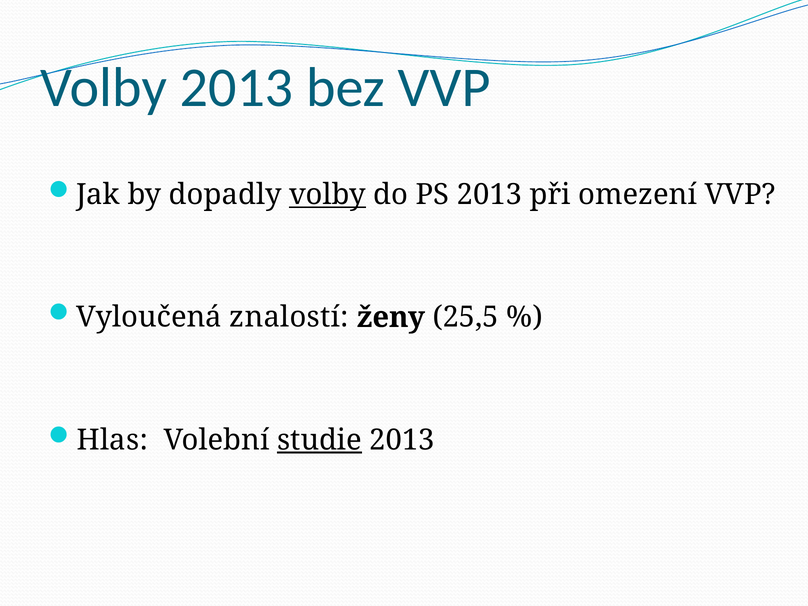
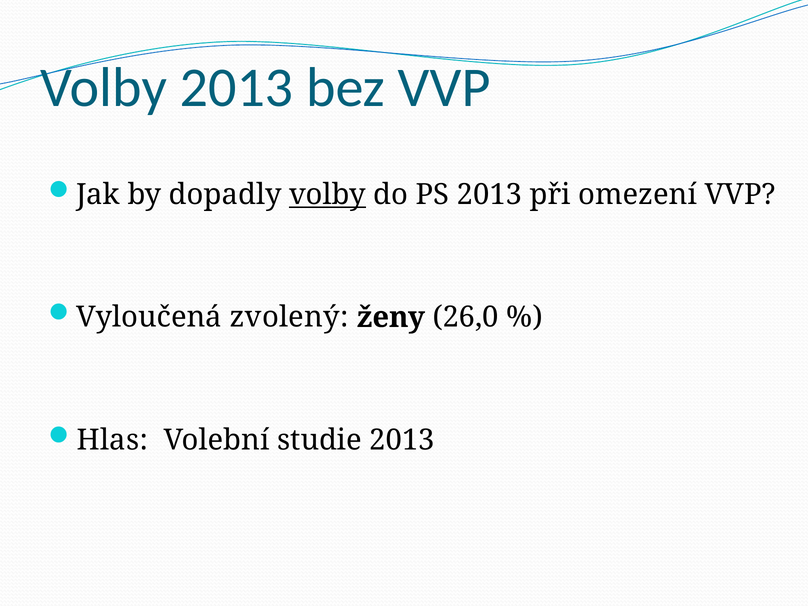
znalostí: znalostí -> zvolený
25,5: 25,5 -> 26,0
studie underline: present -> none
